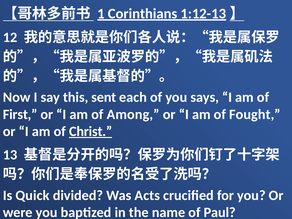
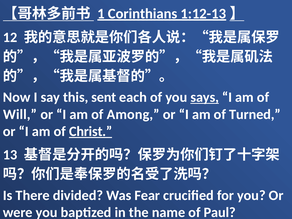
says underline: none -> present
First: First -> Will
Fought: Fought -> Turned
Quick: Quick -> There
Acts: Acts -> Fear
